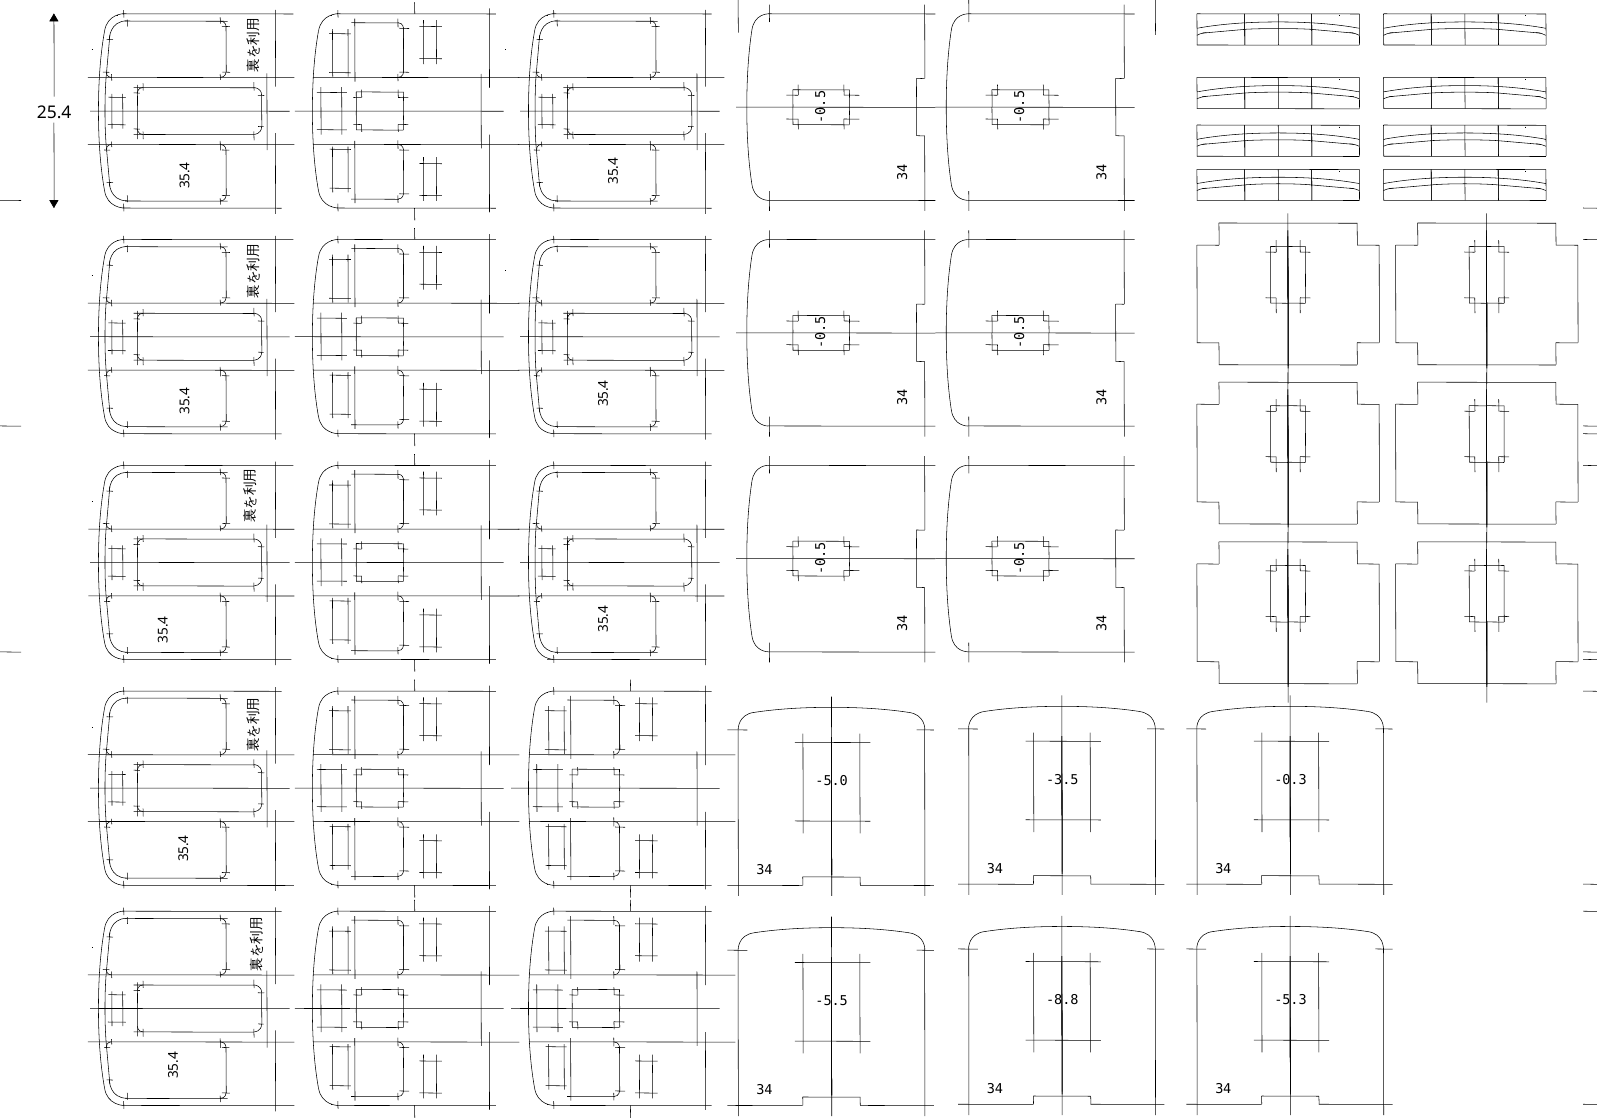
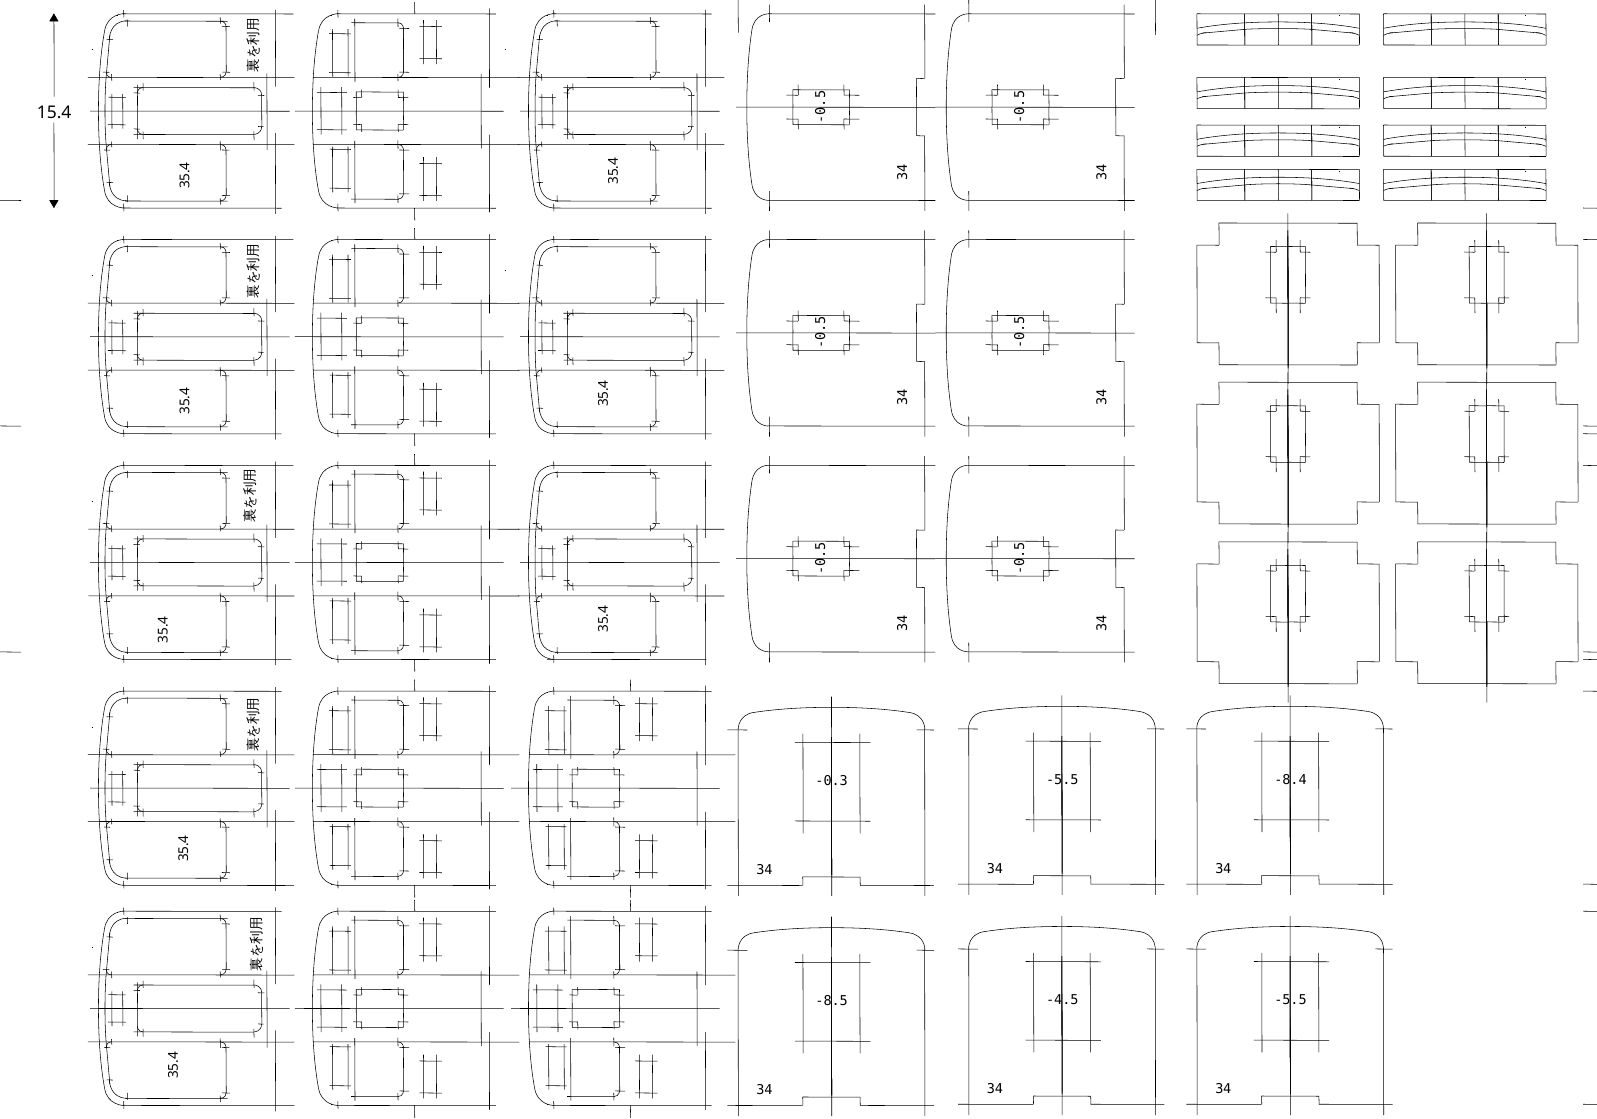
25.4: 25.4 -> 15.4
-3.5 at (1062, 780): -3.5 -> -5.5
-0.3: -0.3 -> -8.4
-5.0: -5.0 -> -0.3
-8.8: -8.8 -> -4.5
-5.3 at (1291, 1001): -5.3 -> -5.5
-5.5: -5.5 -> -8.5
